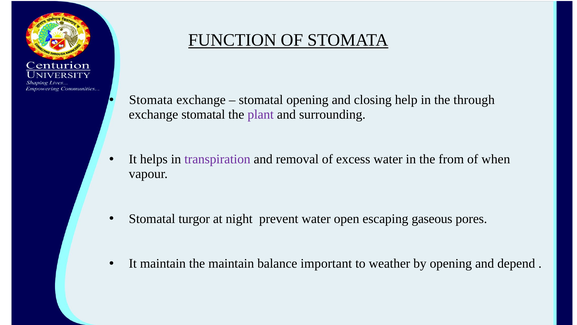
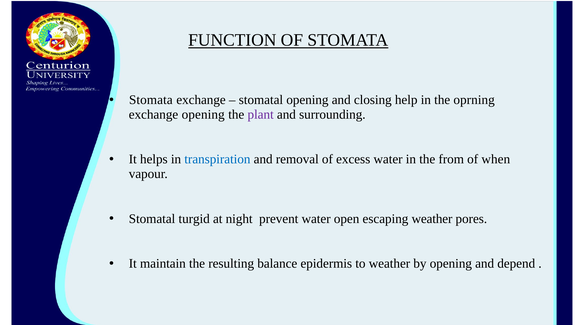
through: through -> oprning
exchange stomatal: stomatal -> opening
transpiration colour: purple -> blue
turgor: turgor -> turgid
escaping gaseous: gaseous -> weather
the maintain: maintain -> resulting
important: important -> epidermis
